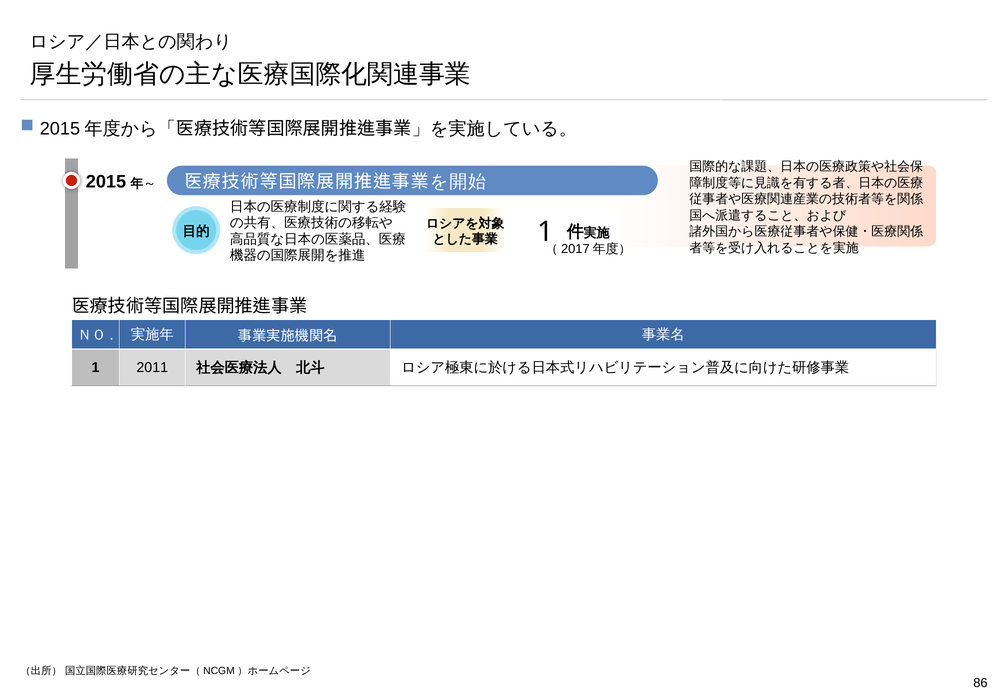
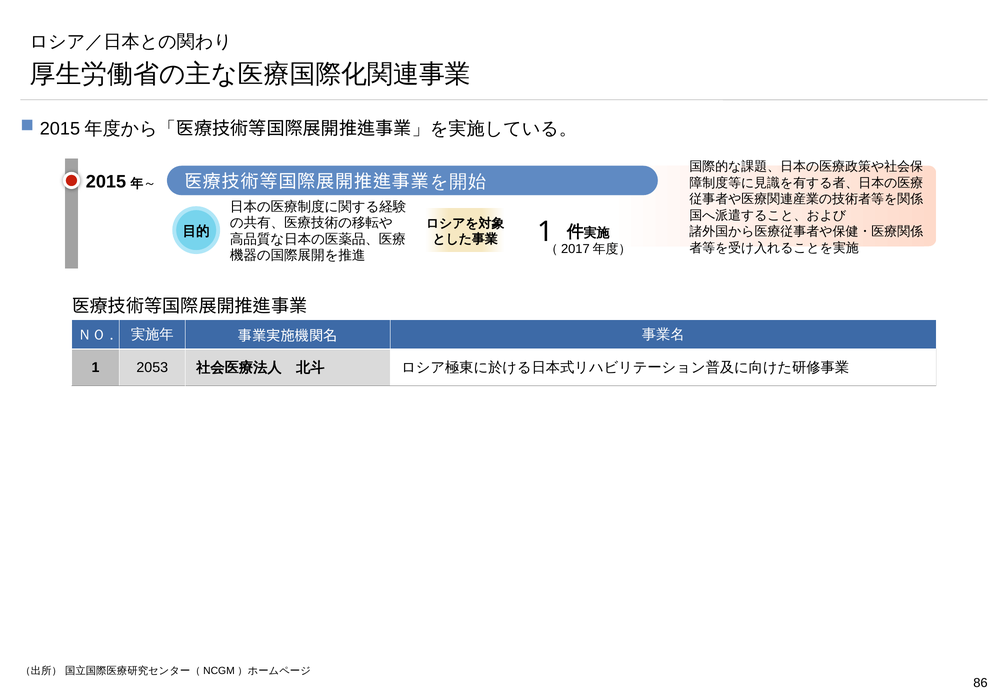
2011: 2011 -> 2053
